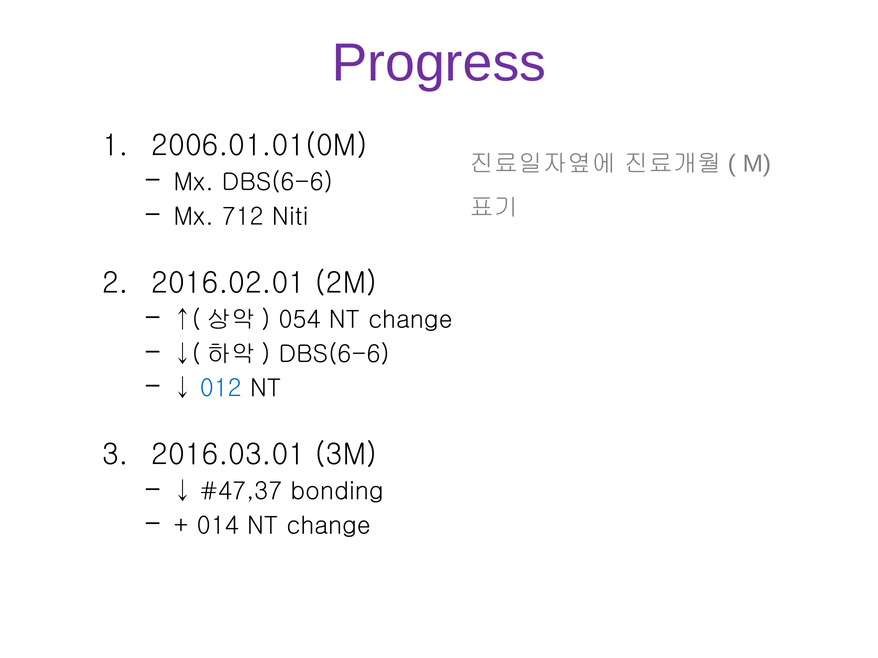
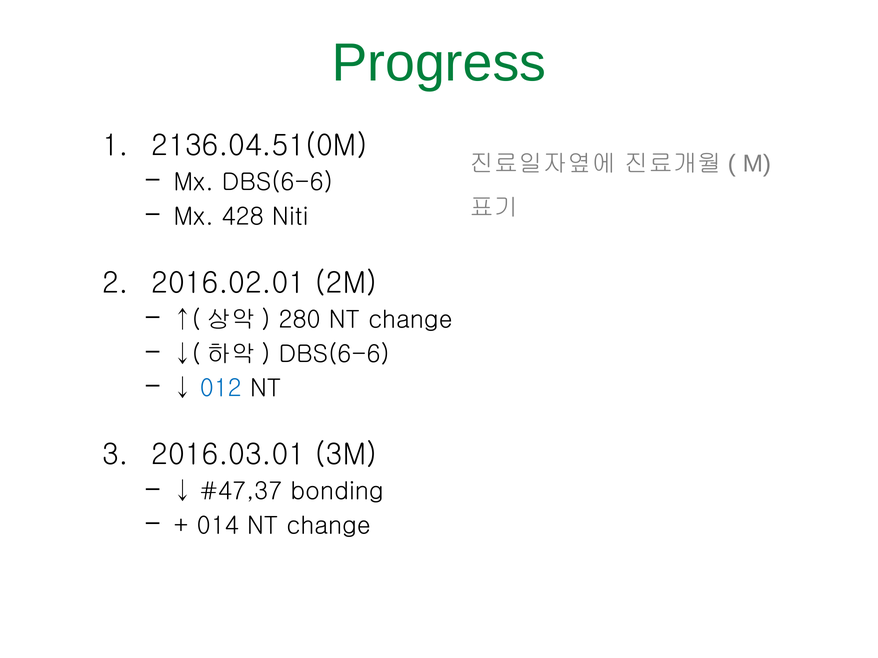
Progress colour: purple -> green
2006.01.01(0M: 2006.01.01(0M -> 2136.04.51(0M
712: 712 -> 428
054: 054 -> 280
